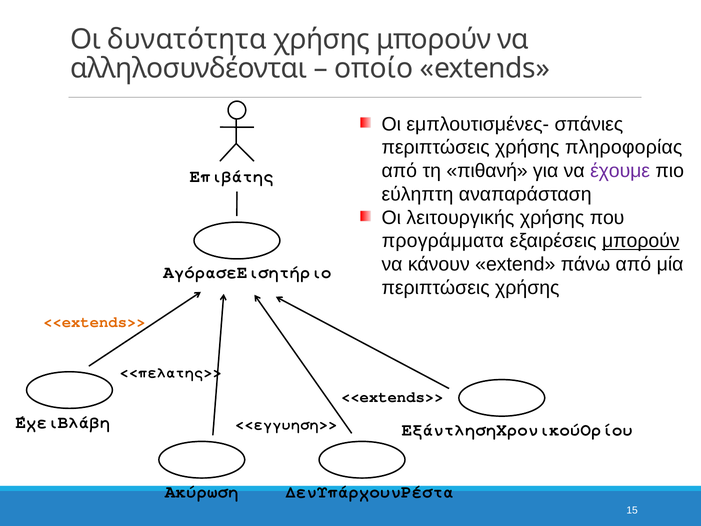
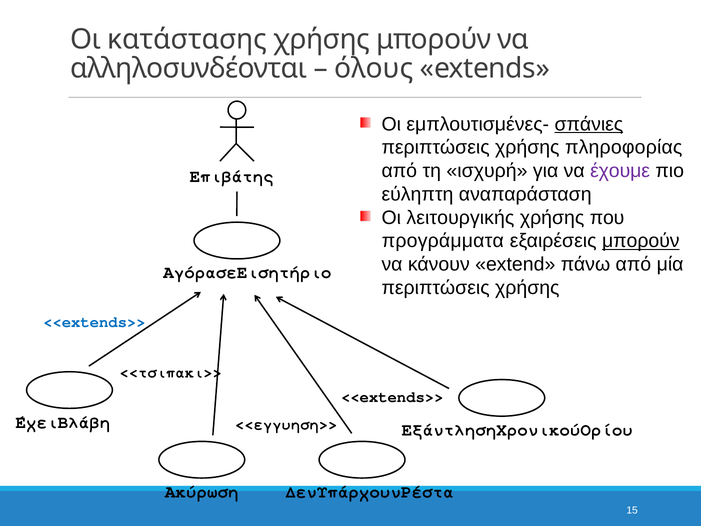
δυνατότητα: δυνατότητα -> κατάστασης
οποίο: οποίο -> όλους
σπάνιες underline: none -> present
πιθανή: πιθανή -> ισχυρή
<<extends>> at (94, 322) colour: orange -> blue
<<πελάτης>>: <<πελάτης>> -> <<τσιπάκι>>
